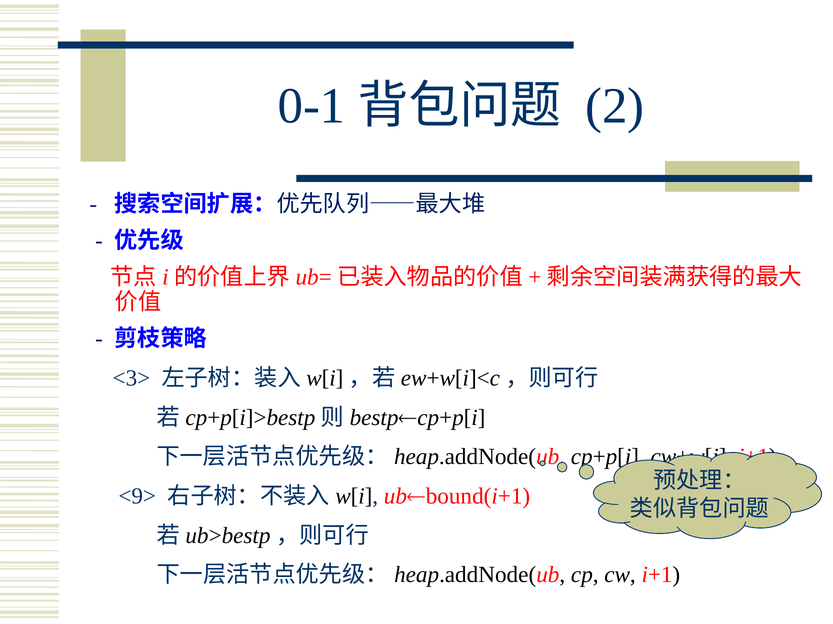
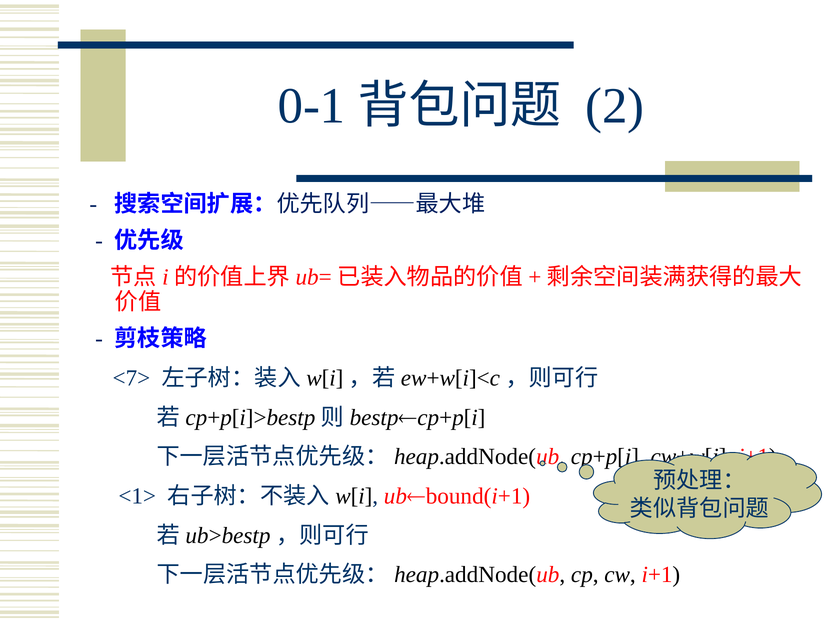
<3>: <3> -> <7>
<9>: <9> -> <1>
